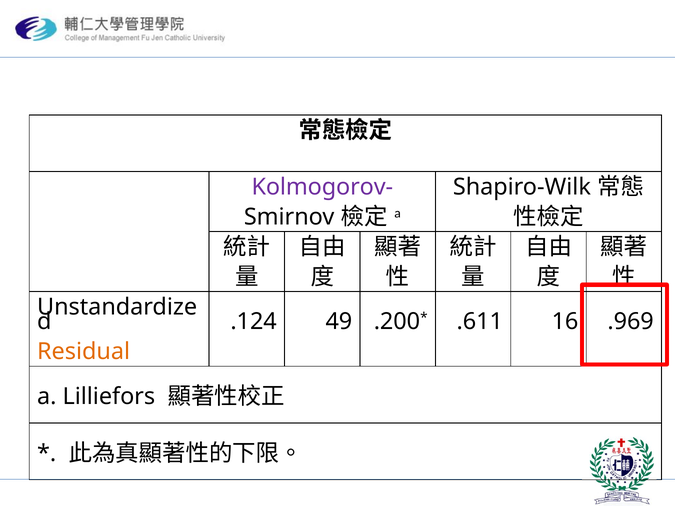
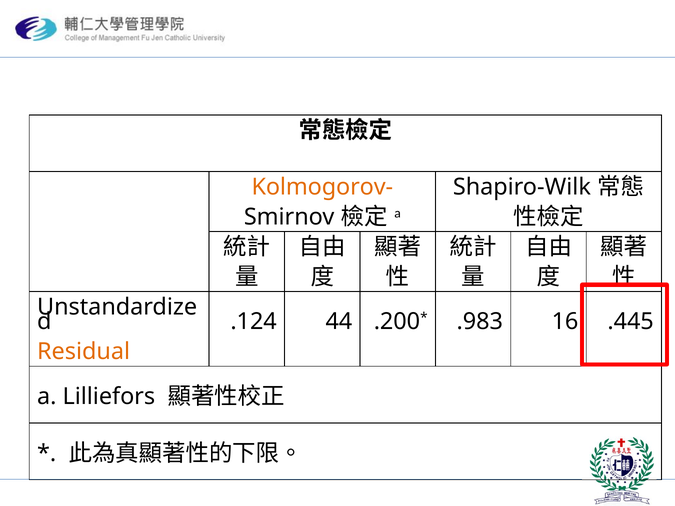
Kolmogorov- colour: purple -> orange
49: 49 -> 44
.611: .611 -> .983
.969: .969 -> .445
